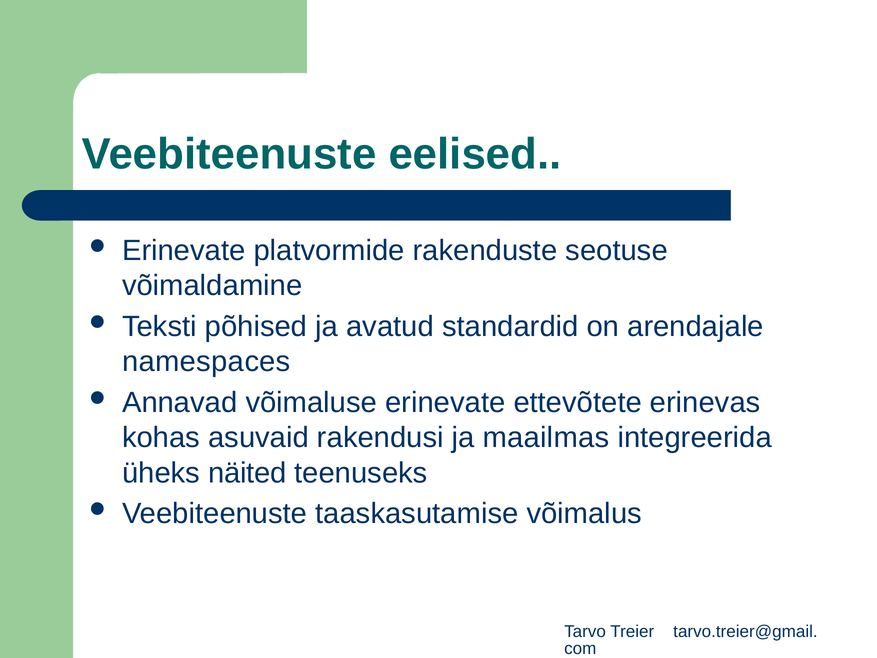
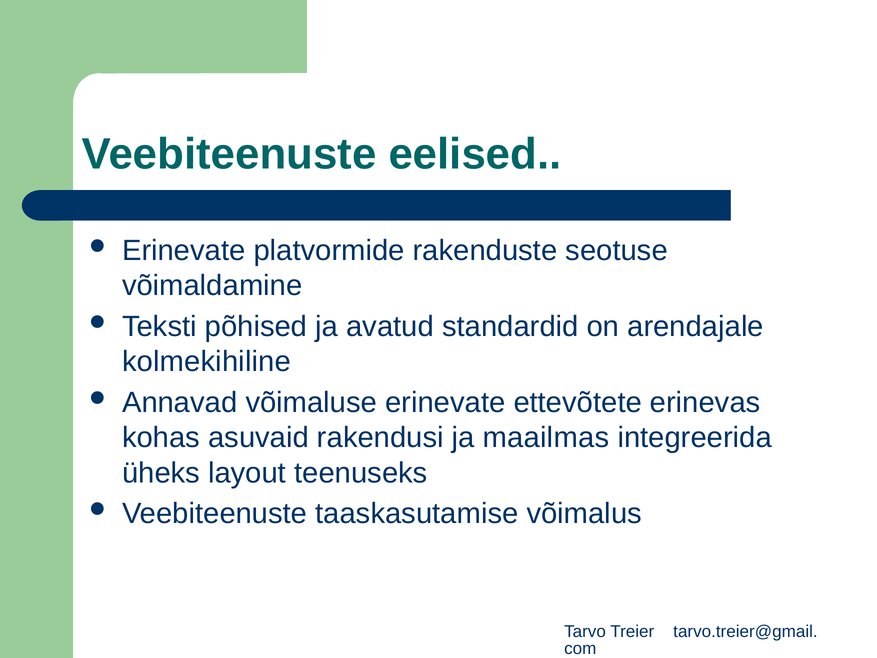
namespaces: namespaces -> kolmekihiline
näited: näited -> layout
